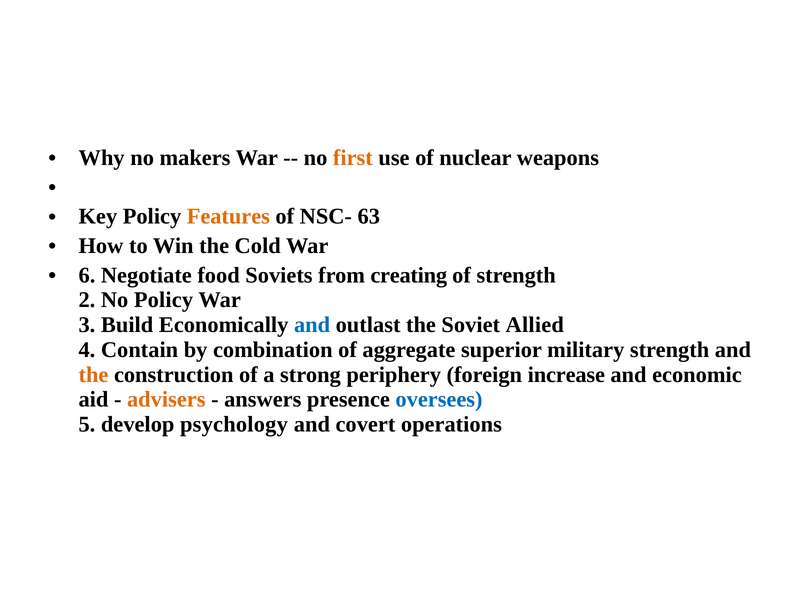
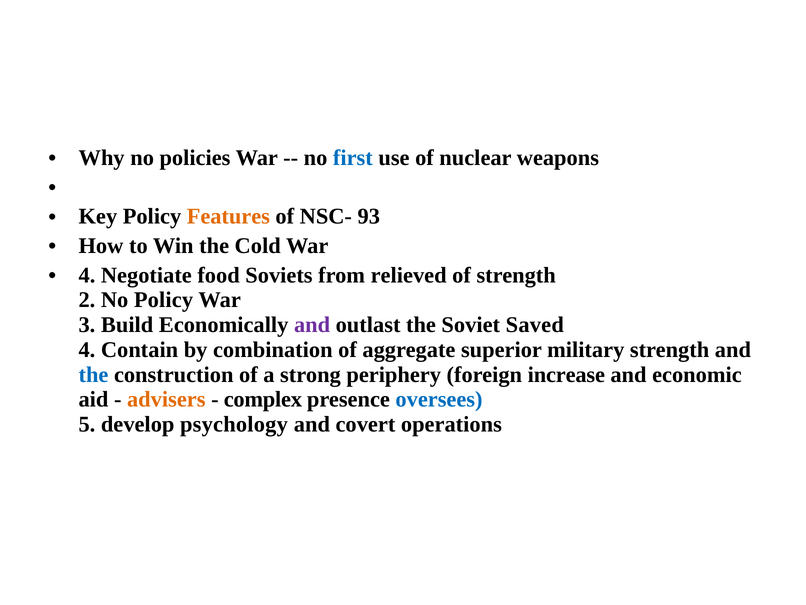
makers: makers -> policies
first colour: orange -> blue
63: 63 -> 93
6 at (87, 275): 6 -> 4
creating: creating -> relieved
and at (312, 325) colour: blue -> purple
Allied: Allied -> Saved
the at (94, 374) colour: orange -> blue
answers: answers -> complex
